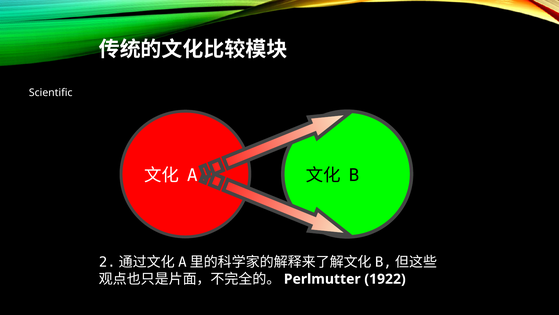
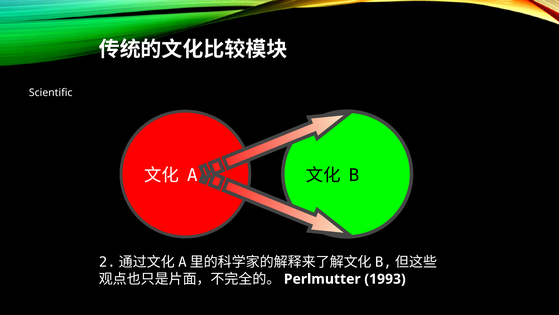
1922: 1922 -> 1993
